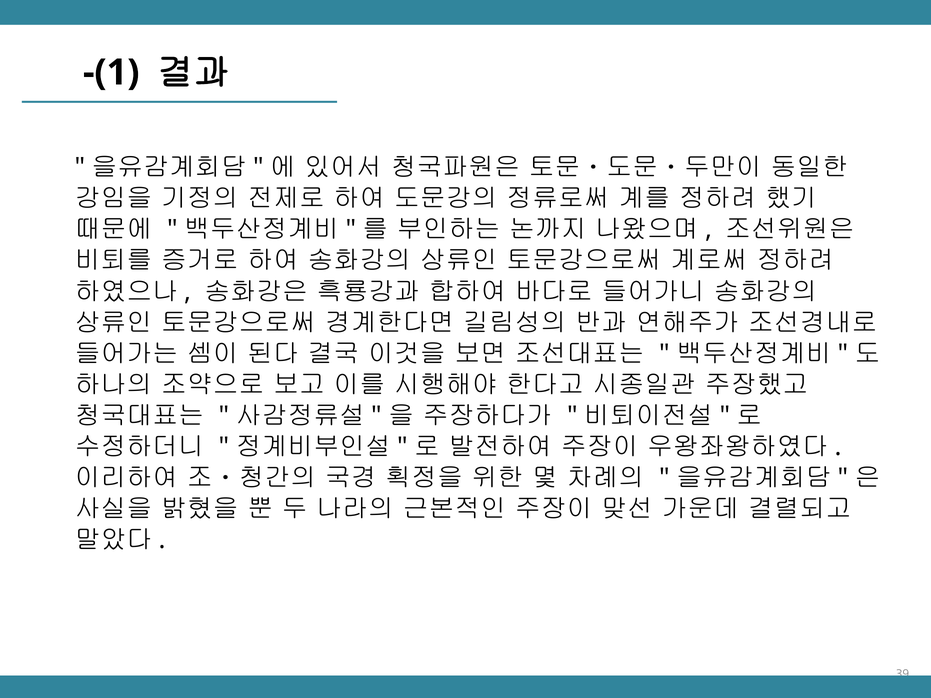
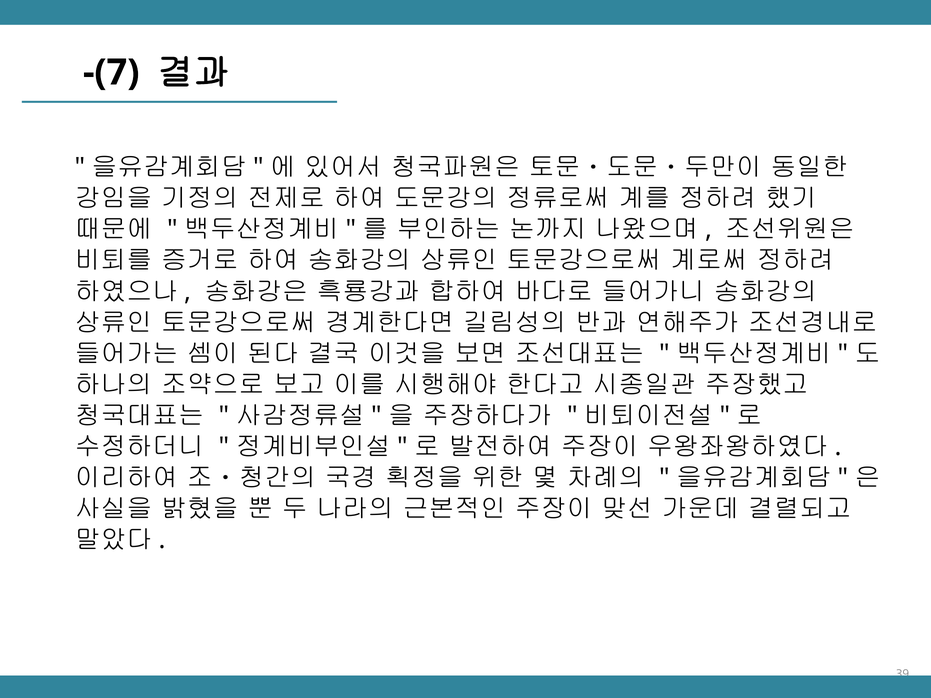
-(1: -(1 -> -(7
